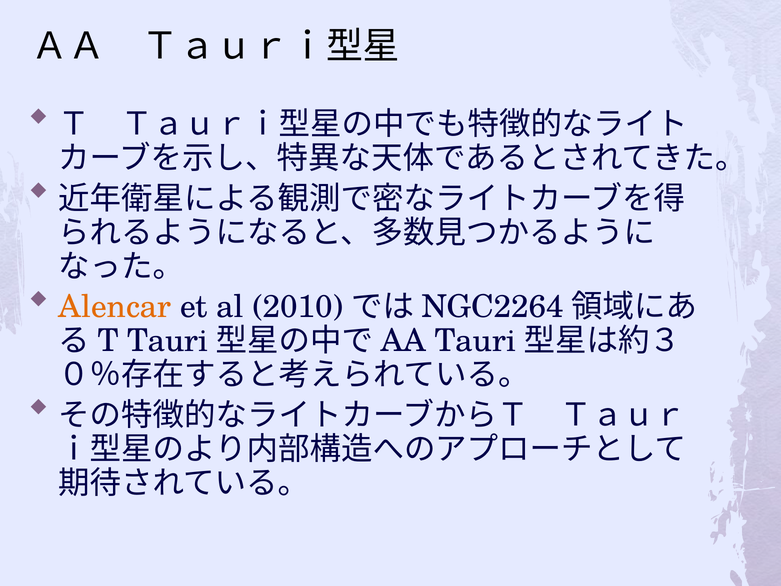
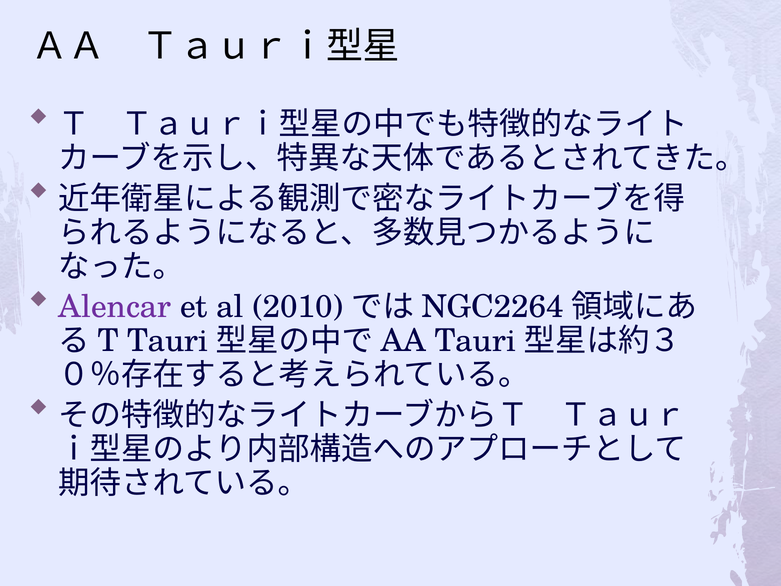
Alencar colour: orange -> purple
